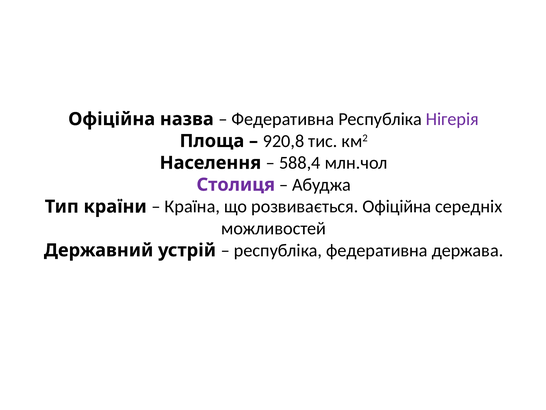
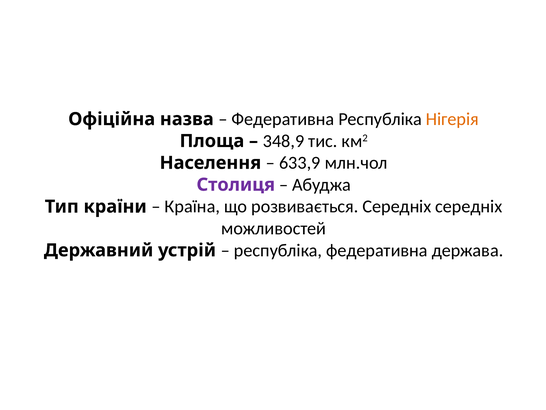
Нігерія colour: purple -> orange
920,8: 920,8 -> 348,9
588,4: 588,4 -> 633,9
розвивається Офіційна: Офіційна -> Середніх
